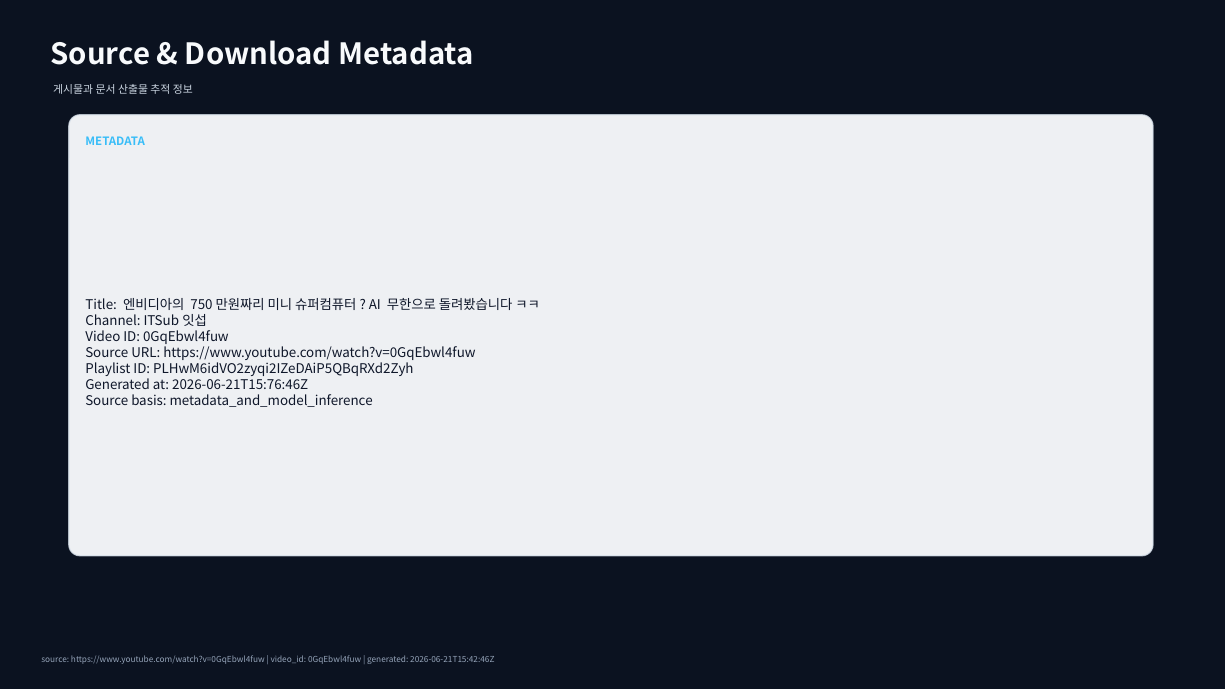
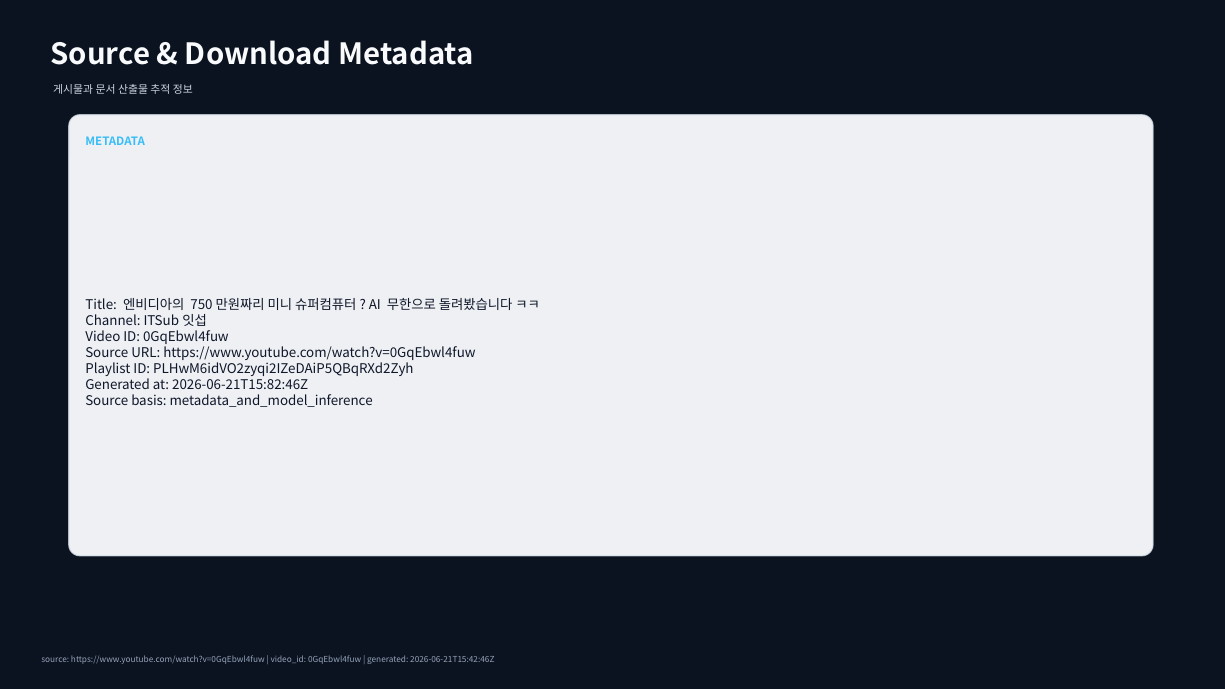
2026-06-21T15:76:46Z: 2026-06-21T15:76:46Z -> 2026-06-21T15:82:46Z
